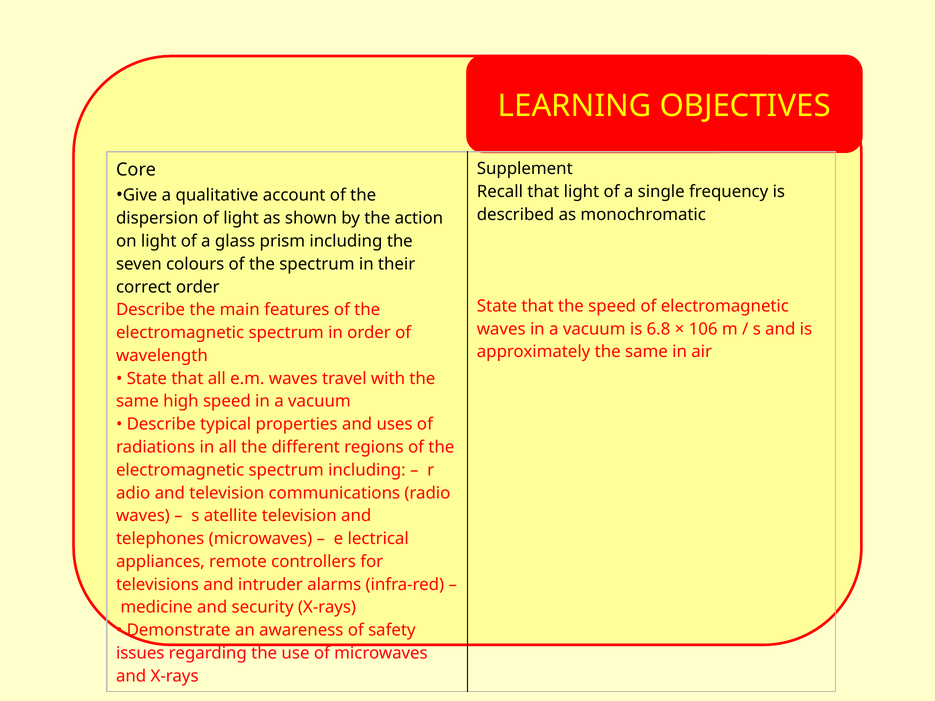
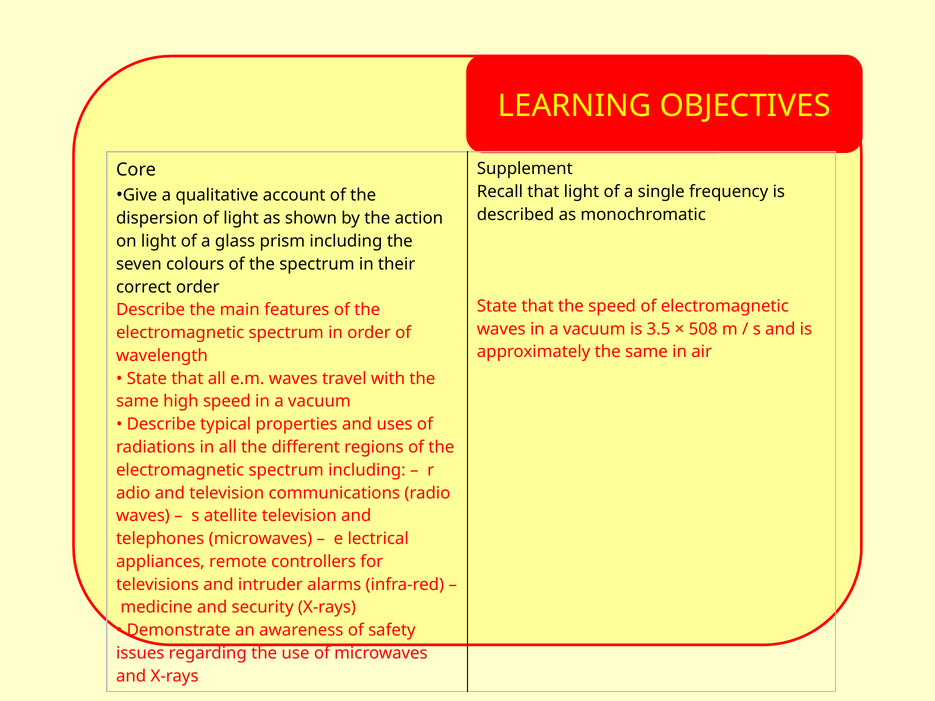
6.8: 6.8 -> 3.5
106: 106 -> 508
